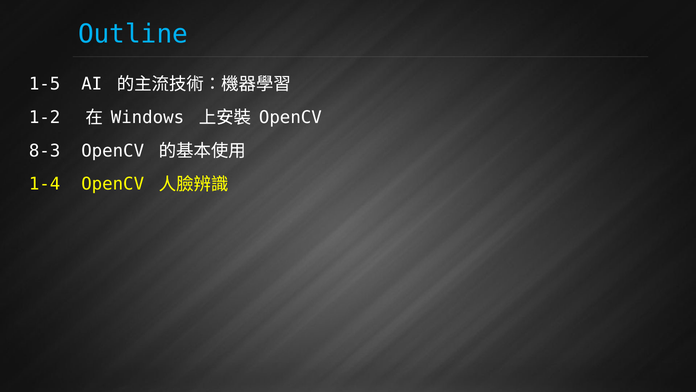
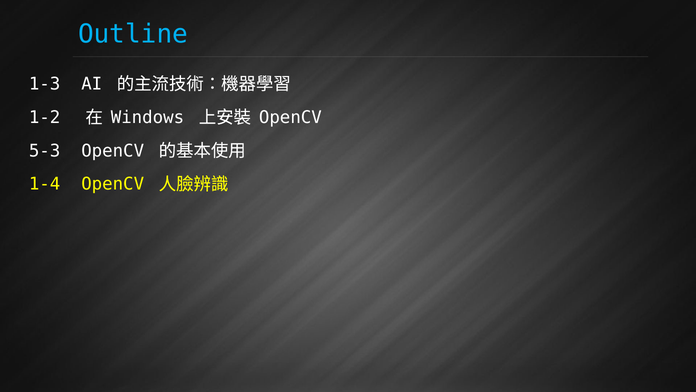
1-5: 1-5 -> 1-3
8-3: 8-3 -> 5-3
